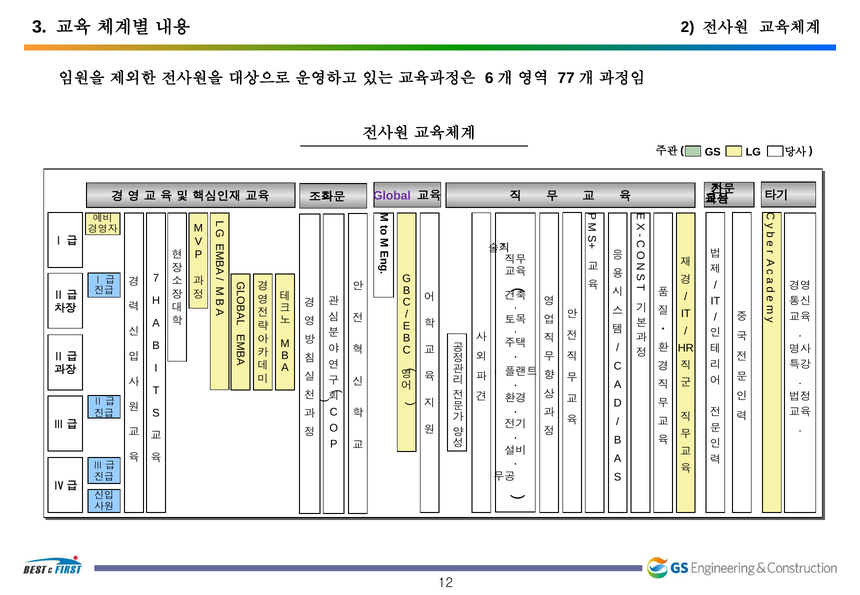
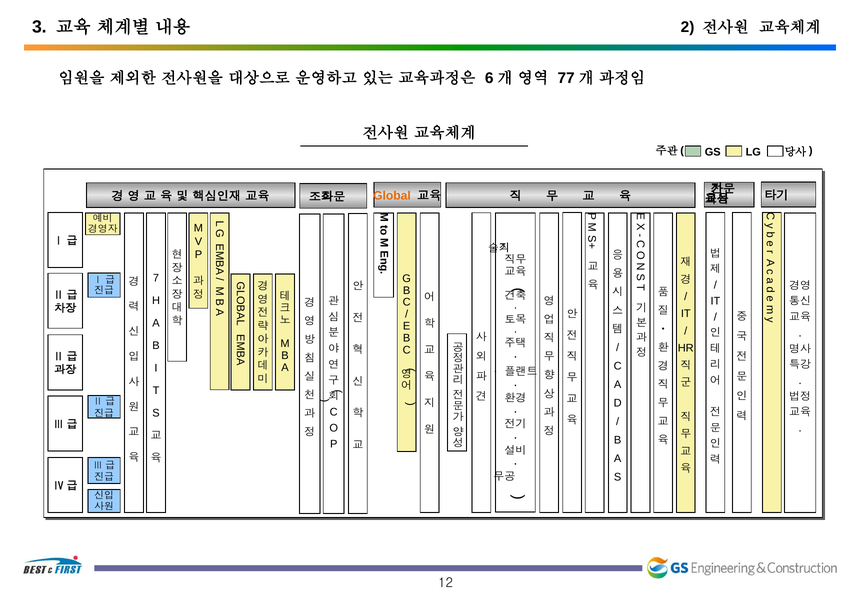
Global colour: purple -> orange
